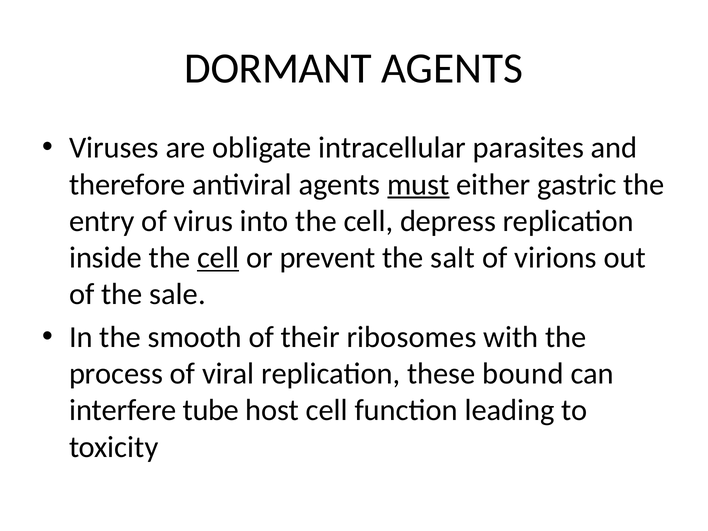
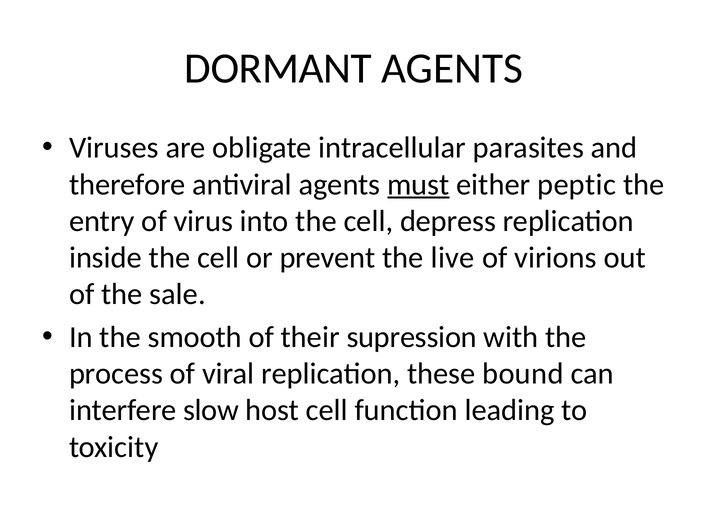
gastric: gastric -> peptic
cell at (218, 258) underline: present -> none
salt: salt -> live
ribosomes: ribosomes -> supression
tube: tube -> slow
